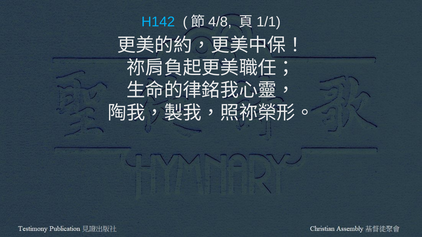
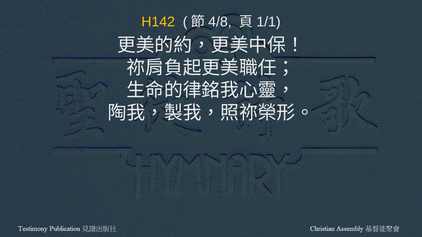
H142 colour: light blue -> yellow
